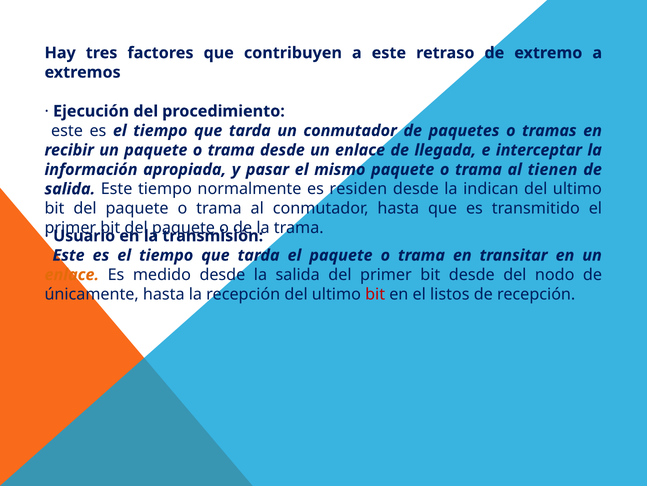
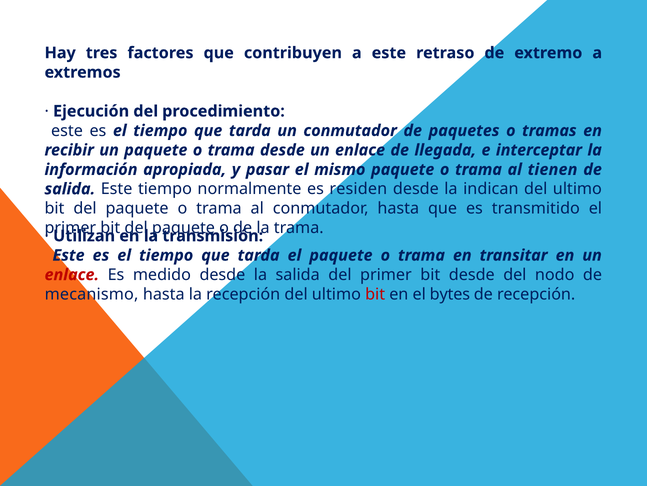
Usuario: Usuario -> Utilizan
enlace at (72, 274) colour: orange -> red
únicamente: únicamente -> mecanismo
listos: listos -> bytes
